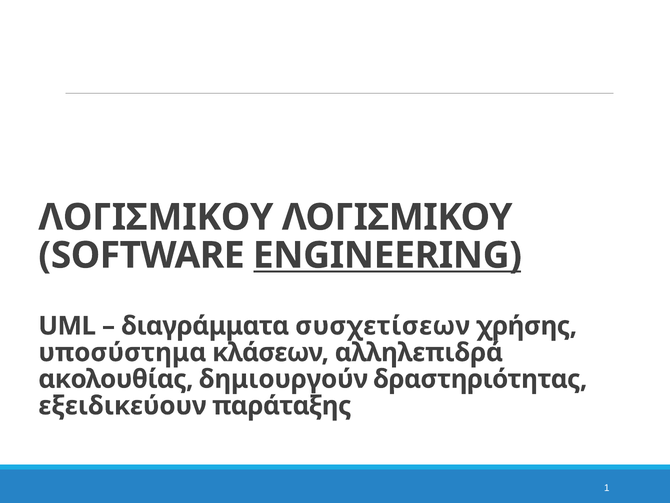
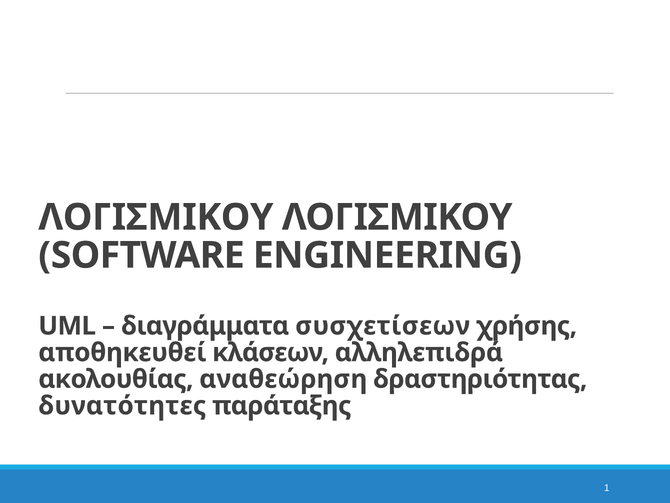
ENGINEERING underline: present -> none
υποσύστημα: υποσύστημα -> αποθηκευθεί
δημιουργούν: δημιουργούν -> αναθεώρηση
εξειδικεύουν: εξειδικεύουν -> δυνατότητες
